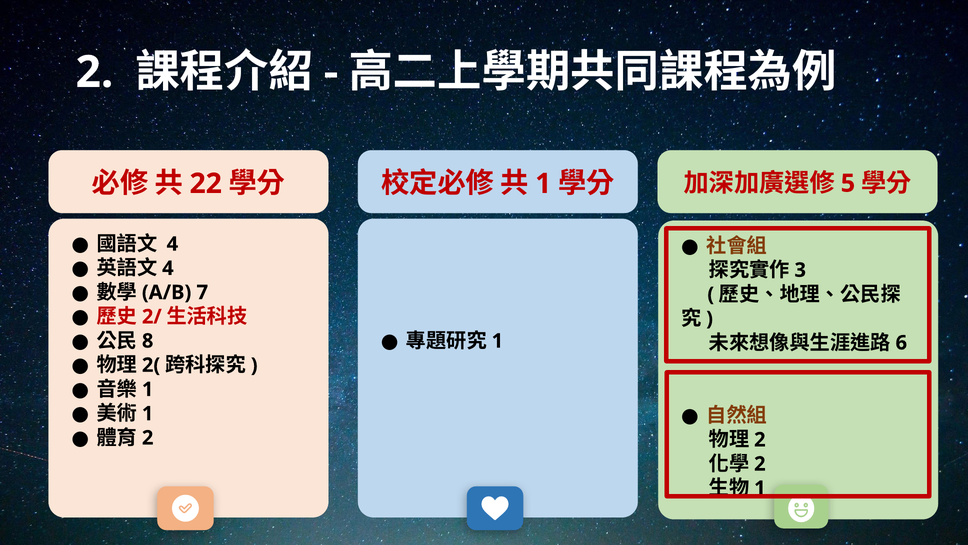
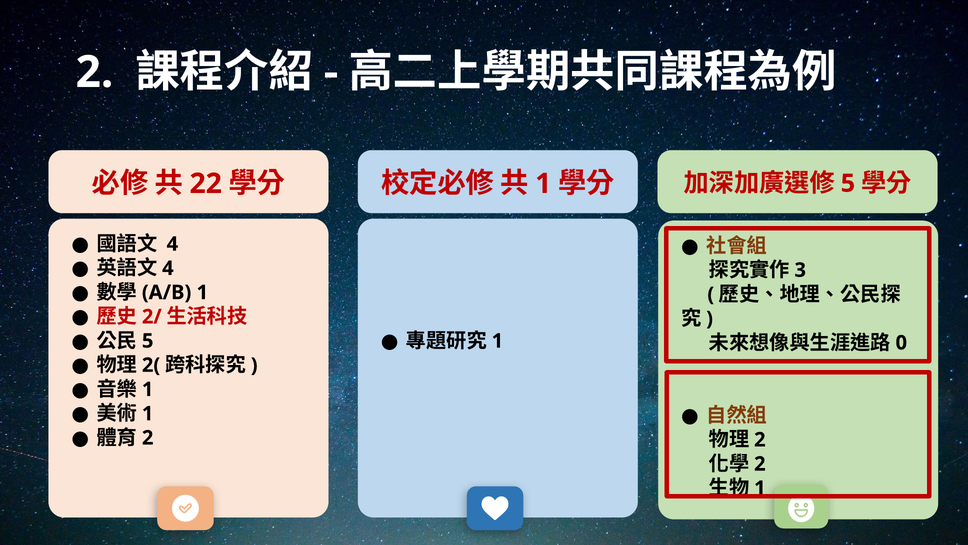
7 at (202, 292): 7 -> 1
8 at (148, 341): 8 -> 5
6: 6 -> 0
